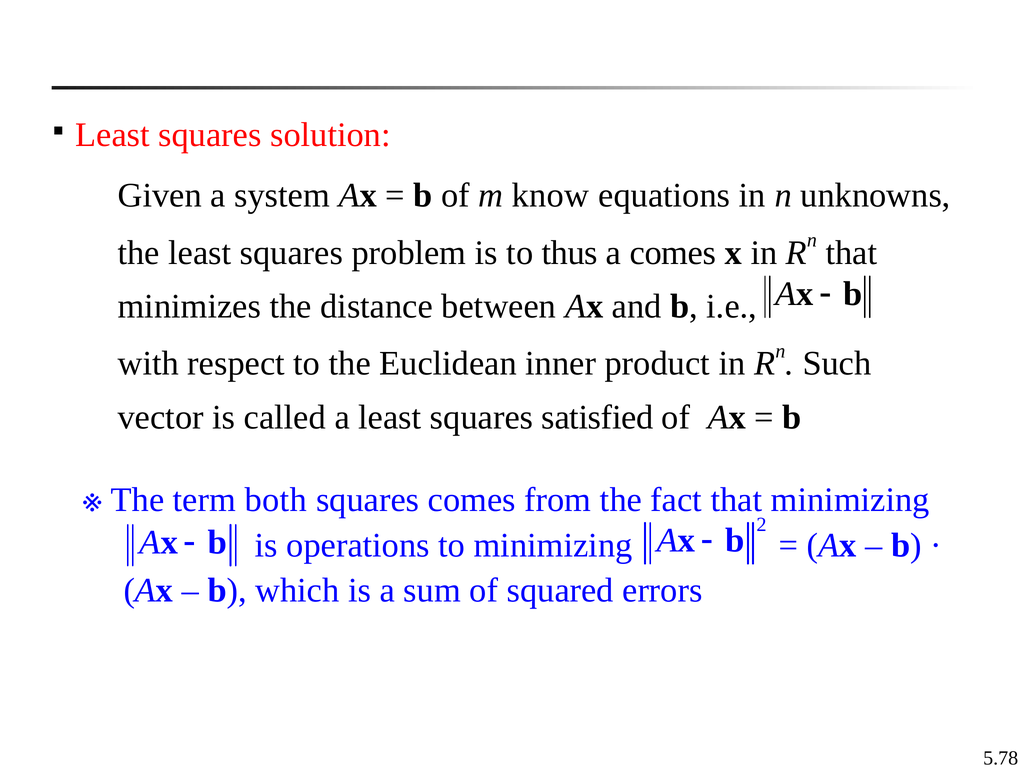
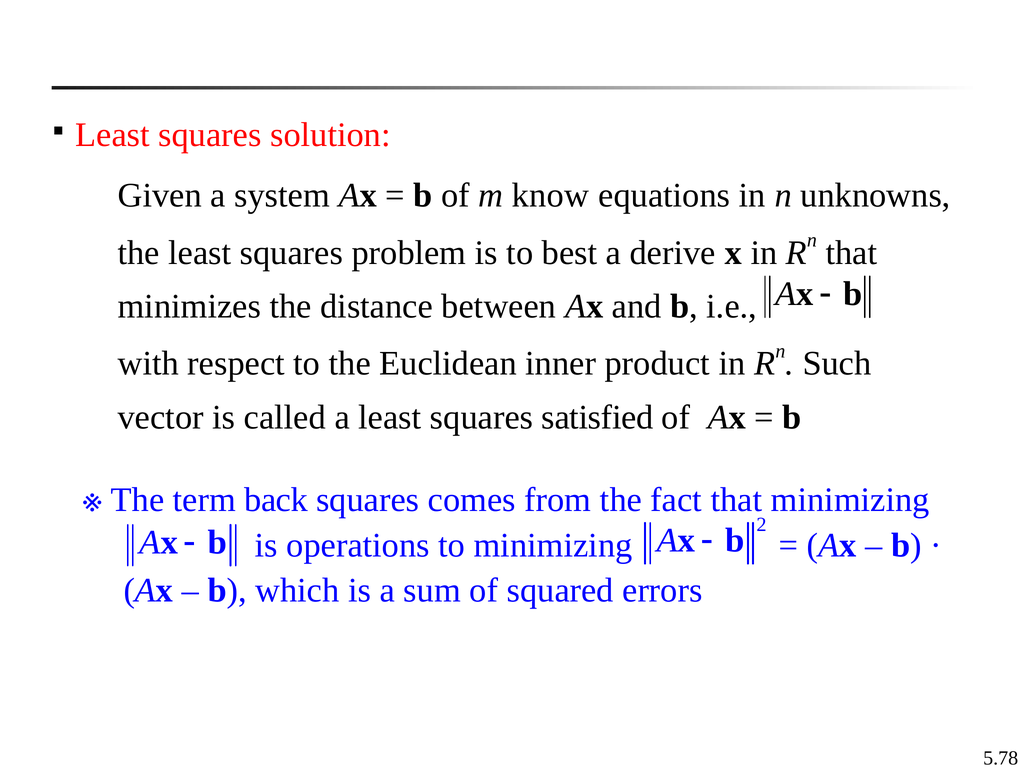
thus: thus -> best
a comes: comes -> derive
both: both -> back
